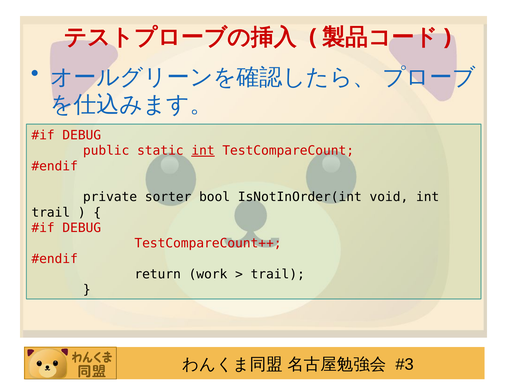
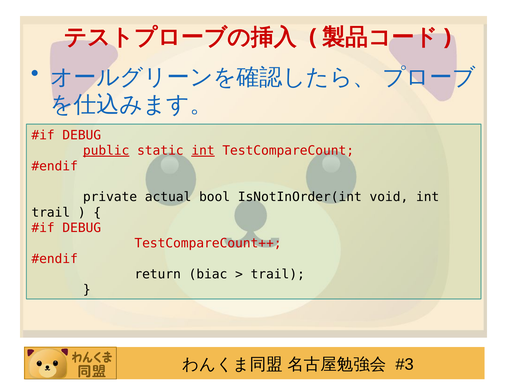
public underline: none -> present
sorter: sorter -> actual
work: work -> biac
